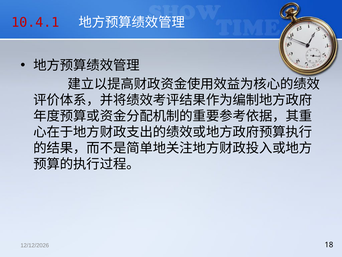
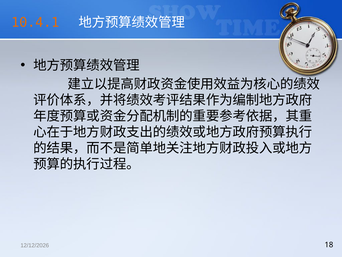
10.4.1 colour: red -> orange
